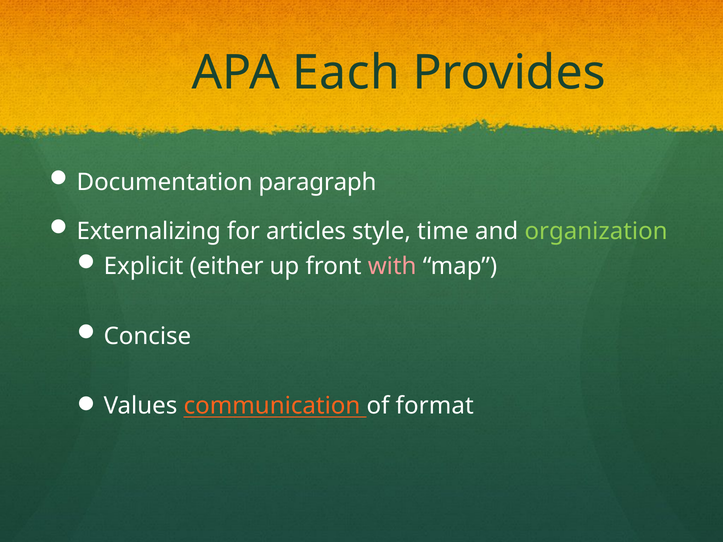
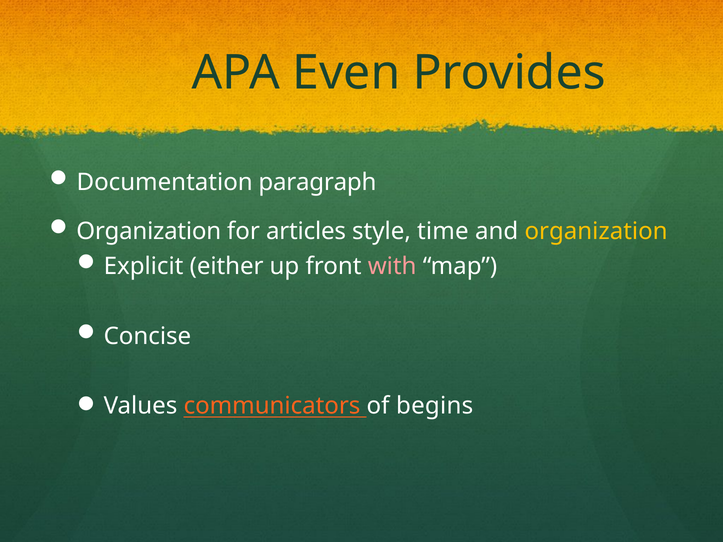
Each: Each -> Even
Externalizing at (149, 231): Externalizing -> Organization
organization at (596, 231) colour: light green -> yellow
communication: communication -> communicators
format: format -> begins
